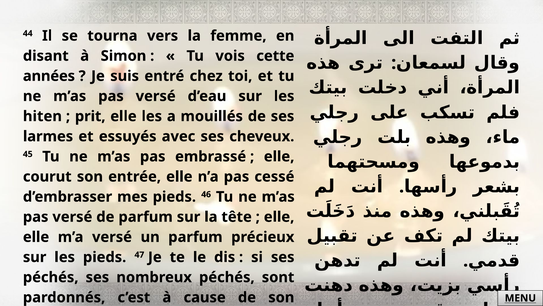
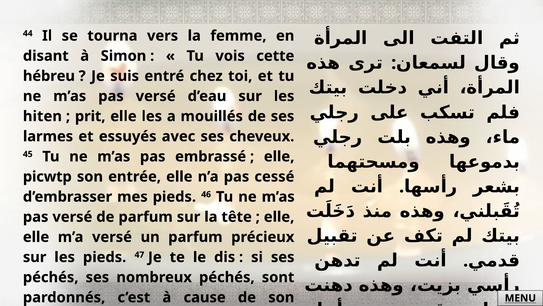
années: années -> hébreu
courut: courut -> picwtp
